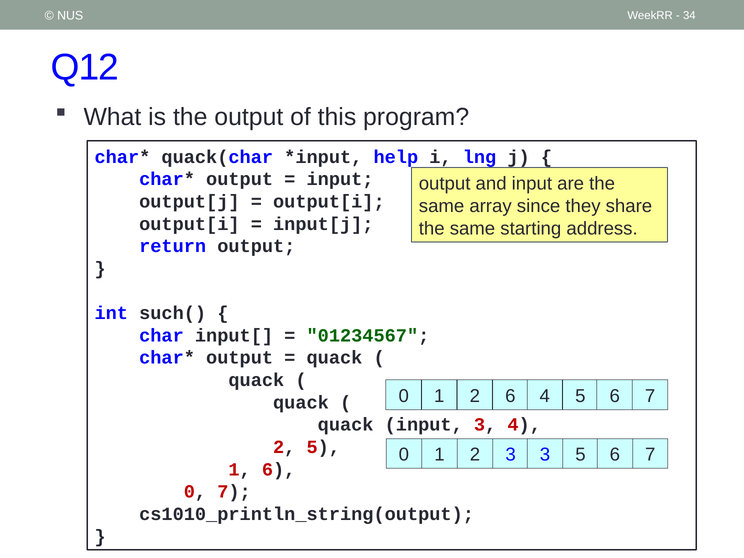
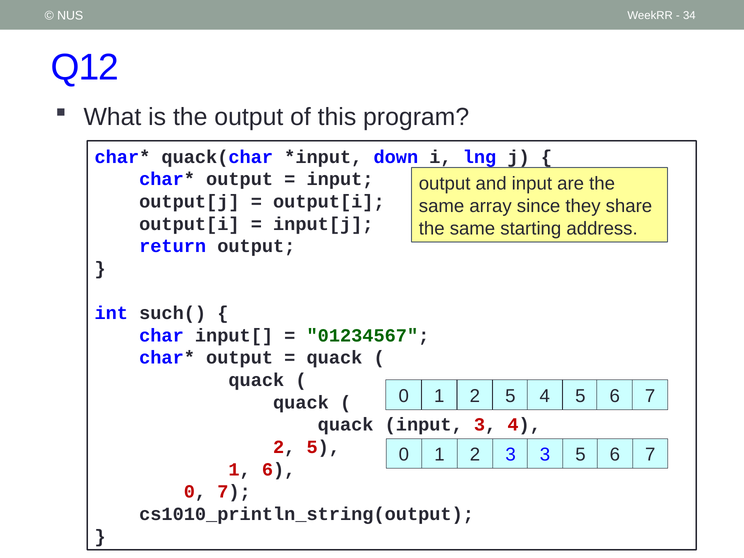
help: help -> down
1 2 6: 6 -> 5
